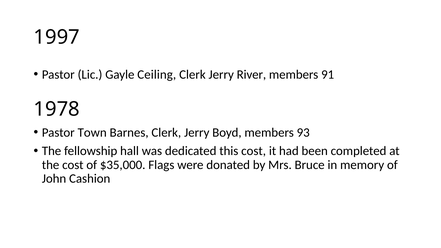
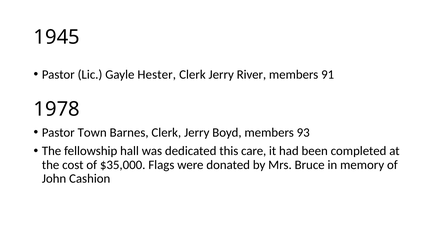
1997: 1997 -> 1945
Ceiling: Ceiling -> Hester
this cost: cost -> care
